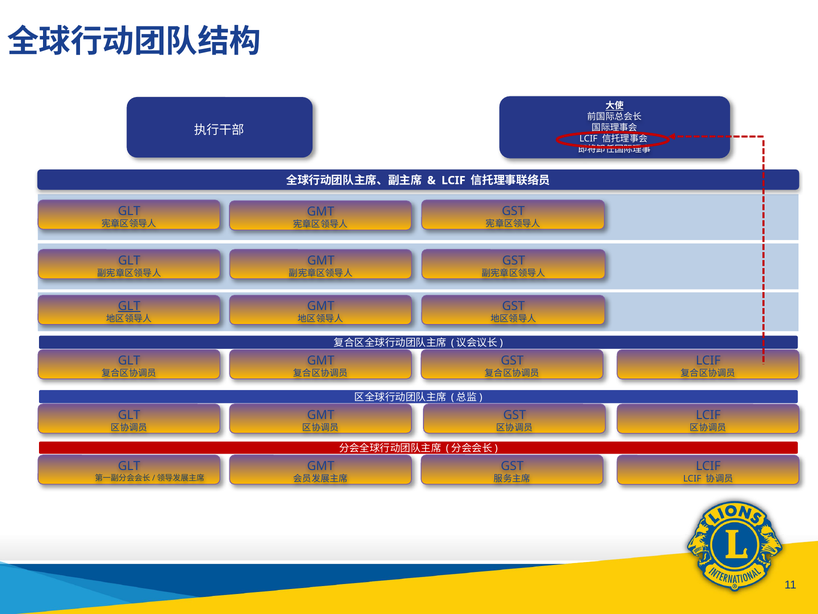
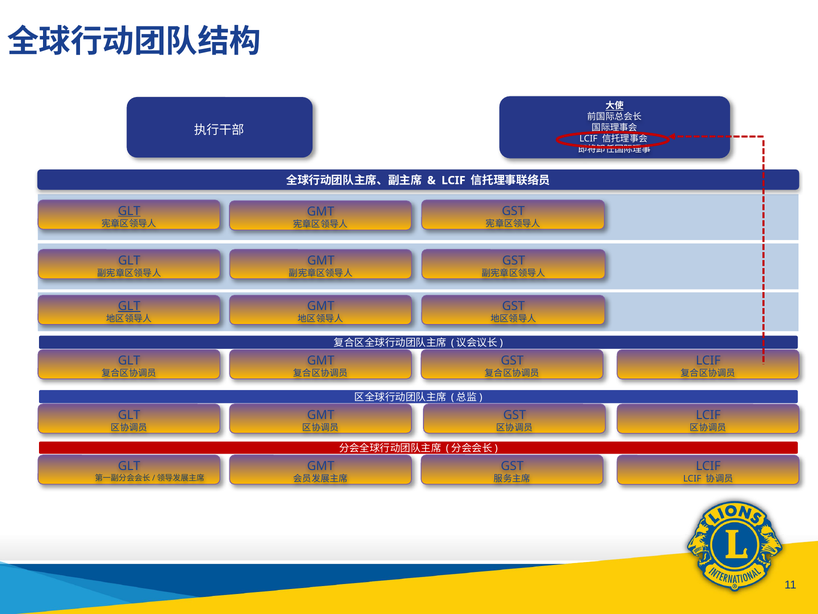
GLT at (129, 211) underline: none -> present
